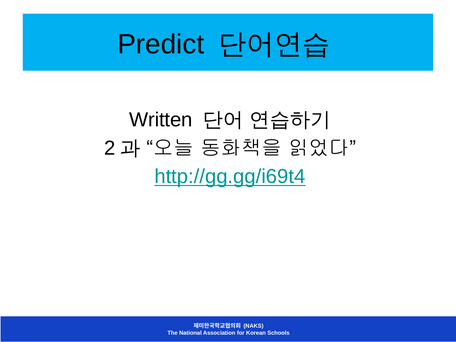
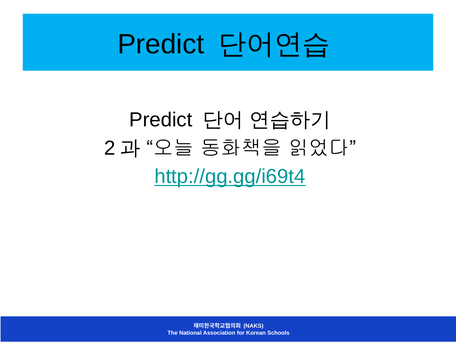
Written at (161, 120): Written -> Predict
